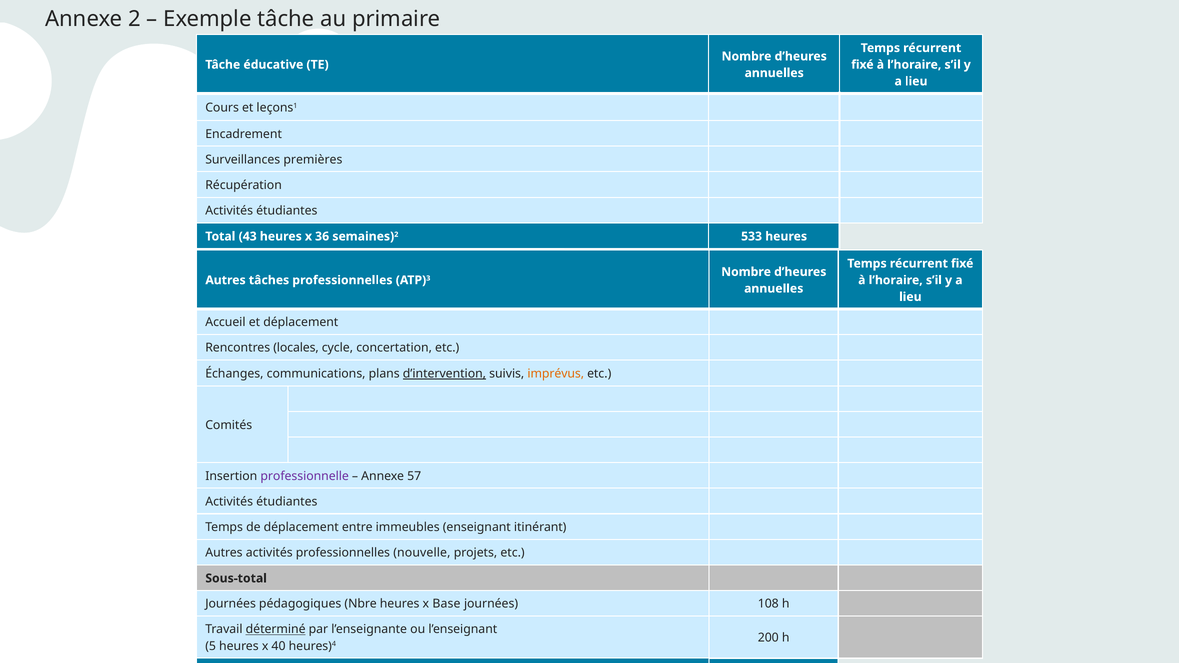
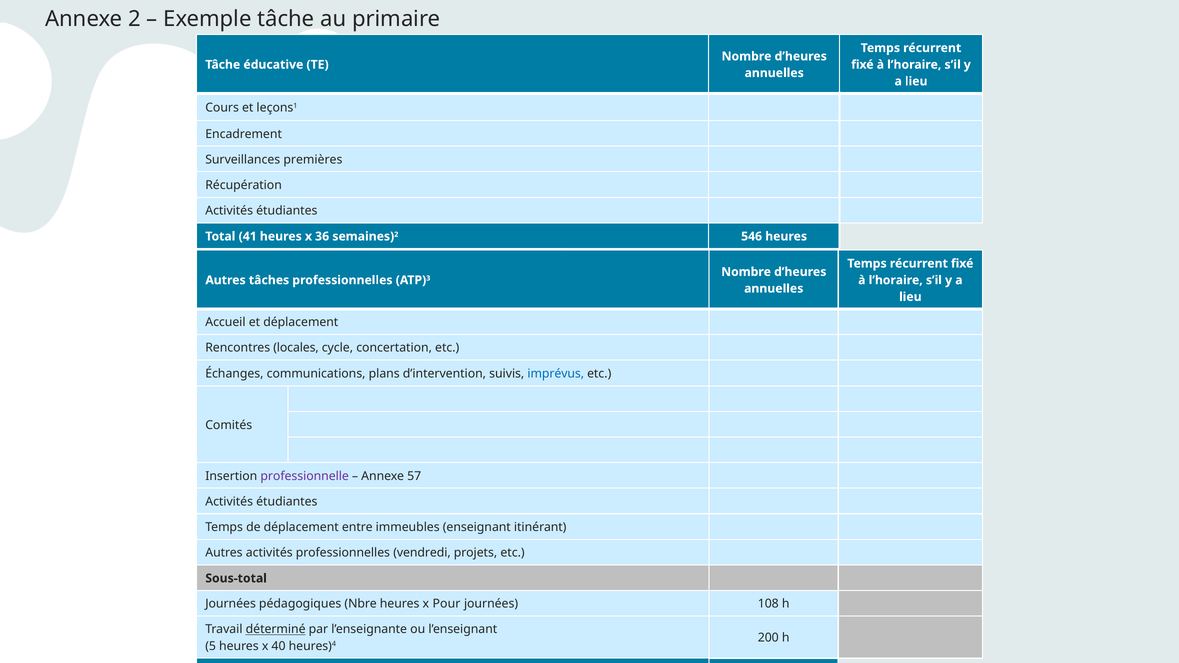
43: 43 -> 41
533: 533 -> 546
d’intervention underline: present -> none
imprévus colour: orange -> blue
nouvelle: nouvelle -> vendredi
Base: Base -> Pour
